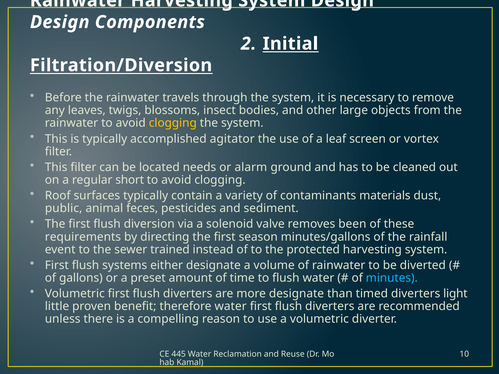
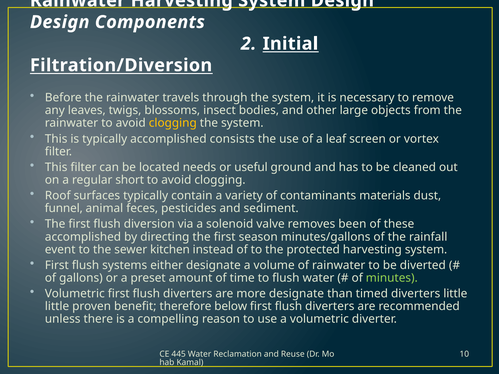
agitator: agitator -> consists
alarm: alarm -> useful
public: public -> funnel
requirements at (83, 237): requirements -> accomplished
trained: trained -> kitchen
minutes colour: light blue -> light green
diverters light: light -> little
therefore water: water -> below
